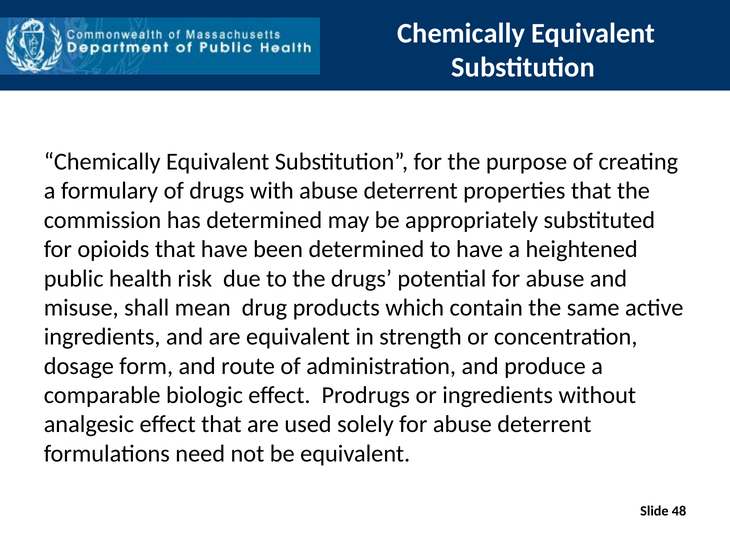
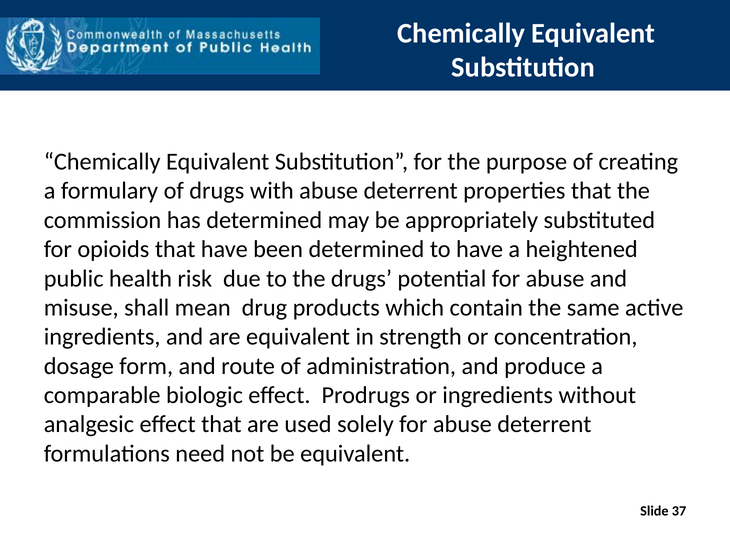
48: 48 -> 37
